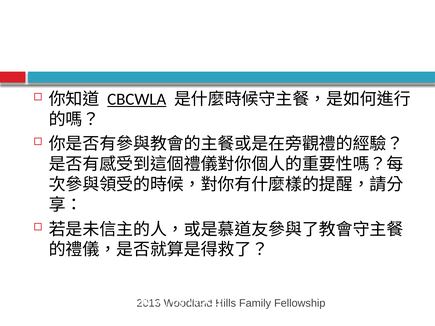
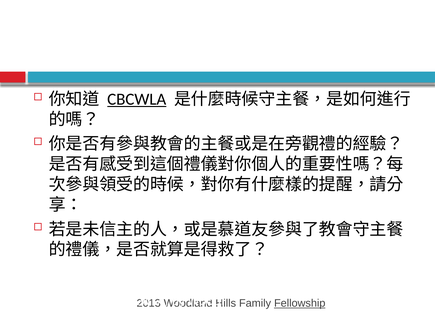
Fellowship at (300, 303) underline: none -> present
